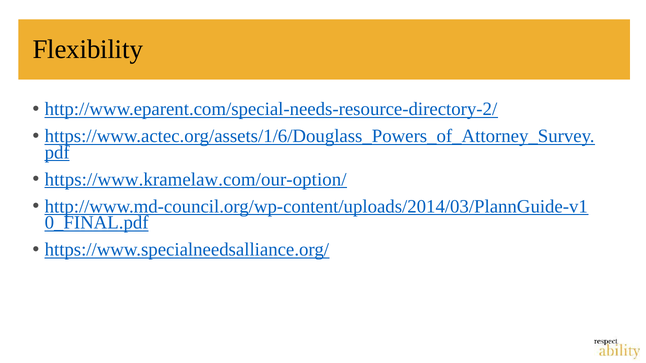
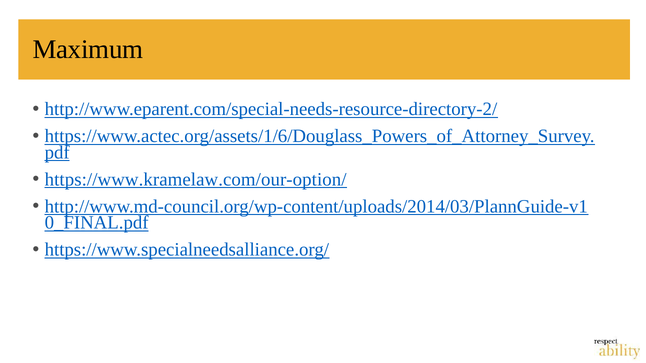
Flexibility: Flexibility -> Maximum
